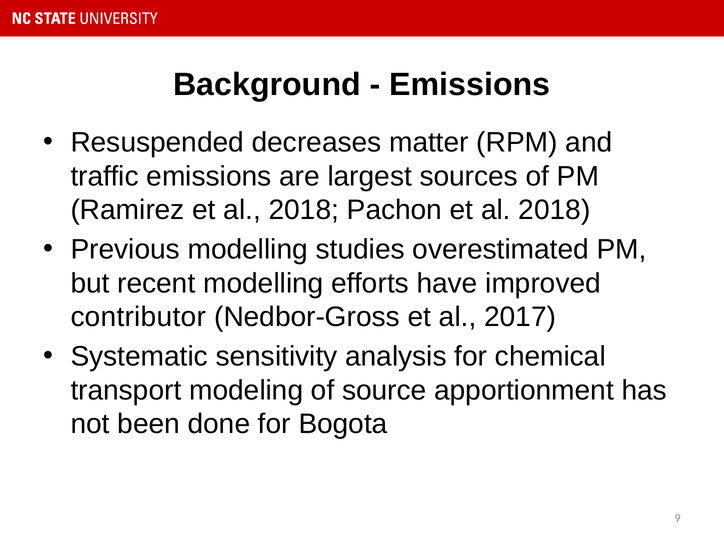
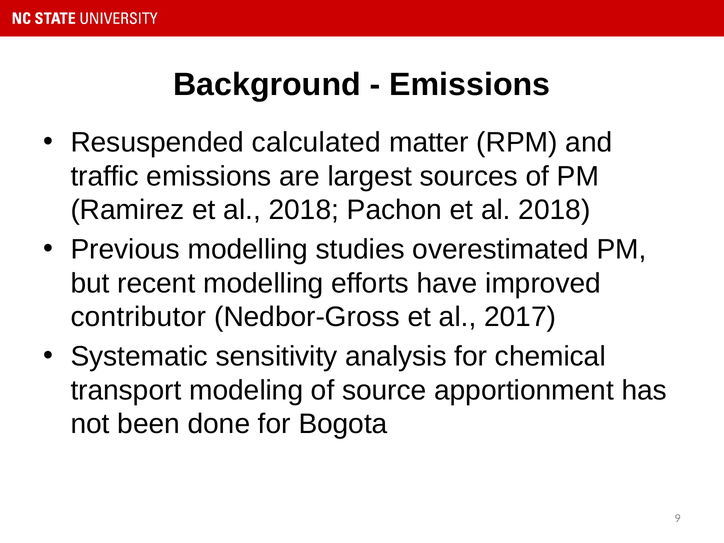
decreases: decreases -> calculated
